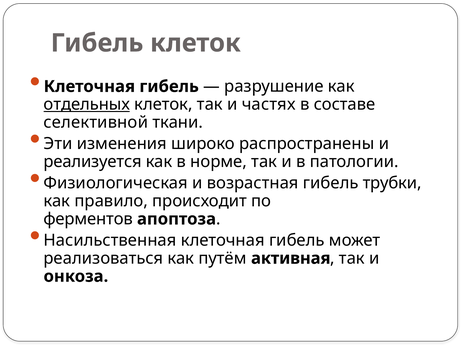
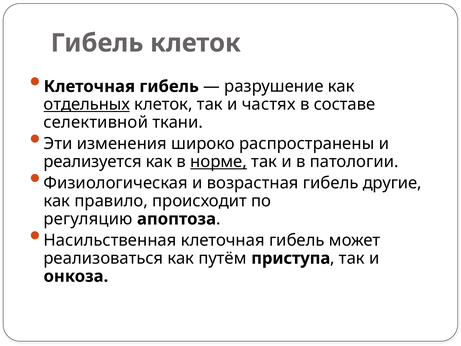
норме underline: none -> present
трубки: трубки -> другие
ферментов: ферментов -> регуляцию
активная: активная -> приступа
